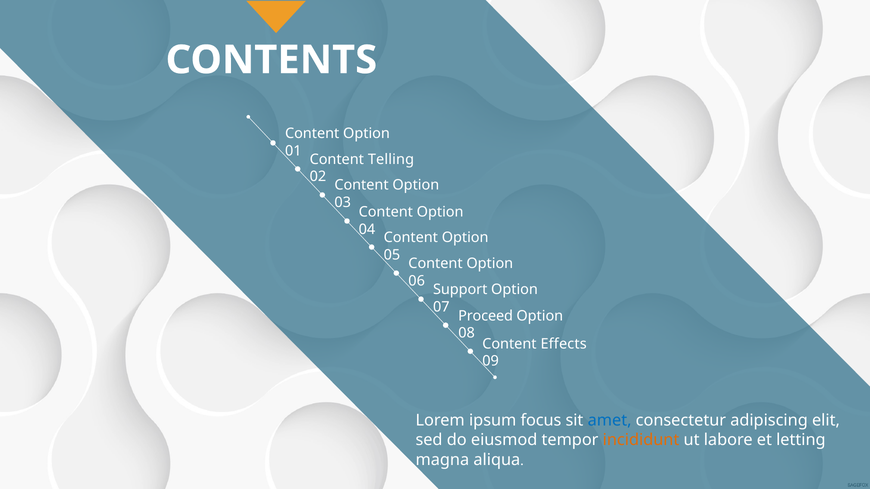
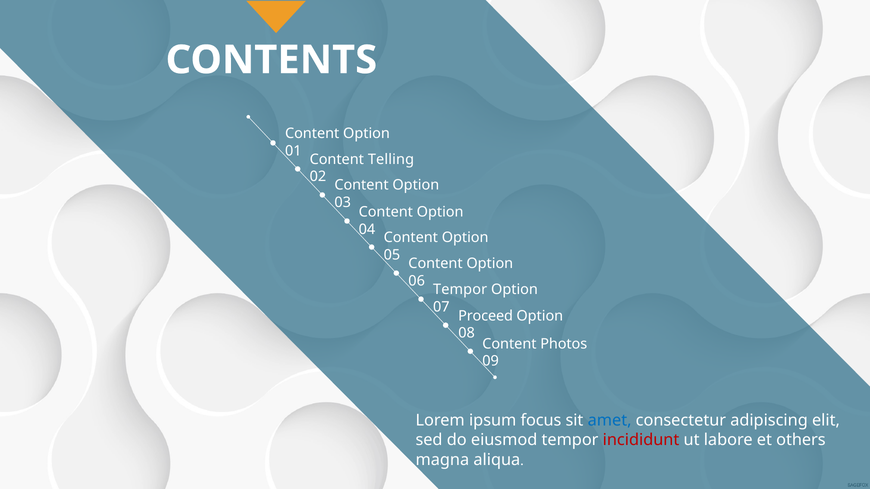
Support at (460, 290): Support -> Tempor
Effects: Effects -> Photos
incididunt colour: orange -> red
letting: letting -> others
